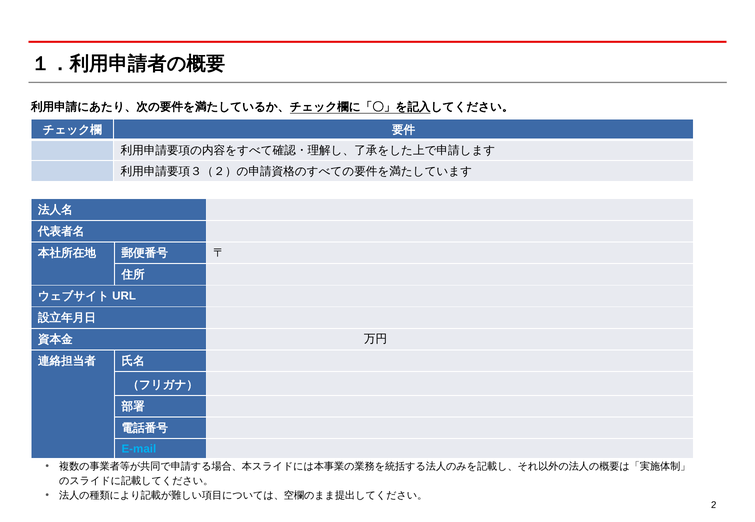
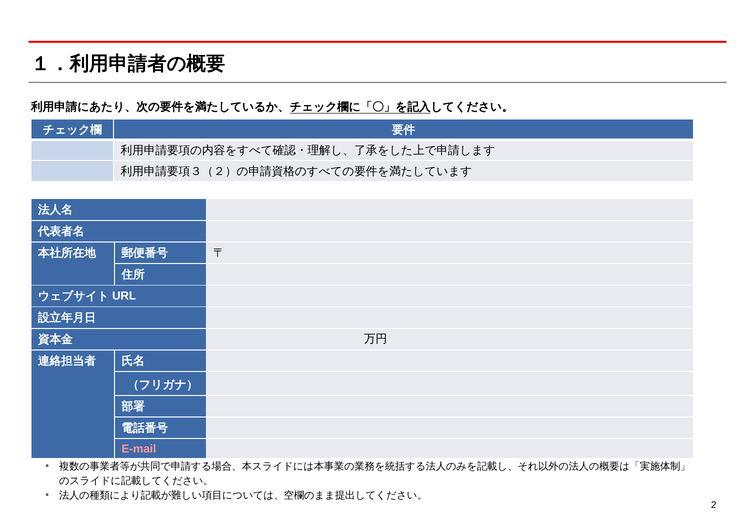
E-mail colour: light blue -> pink
